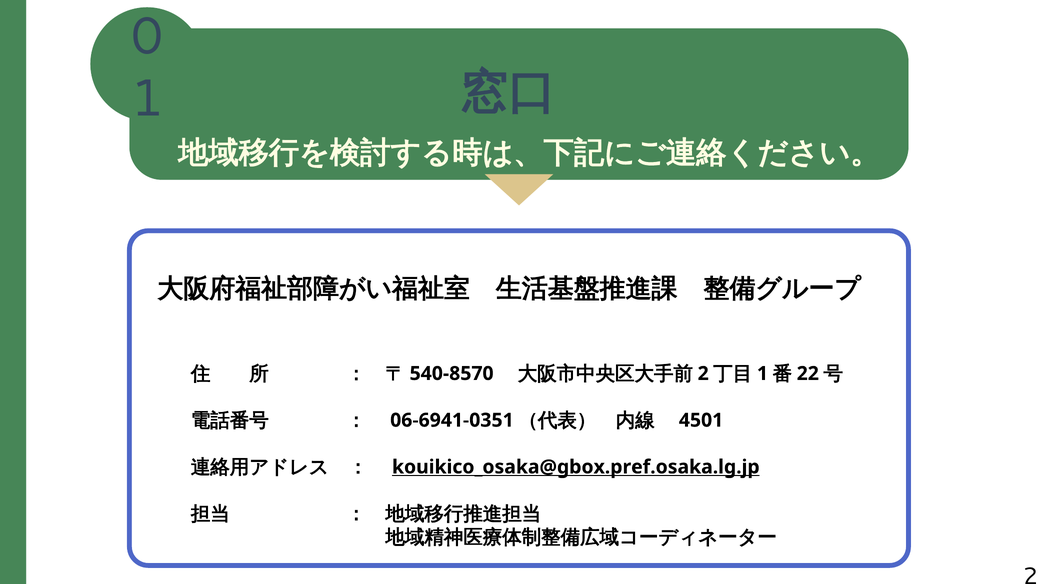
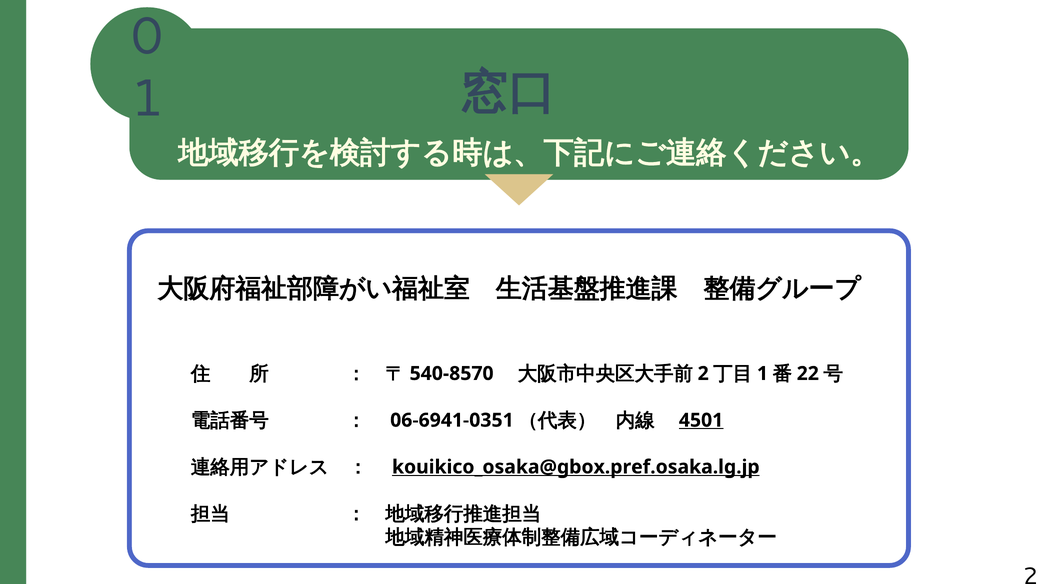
4501 underline: none -> present
